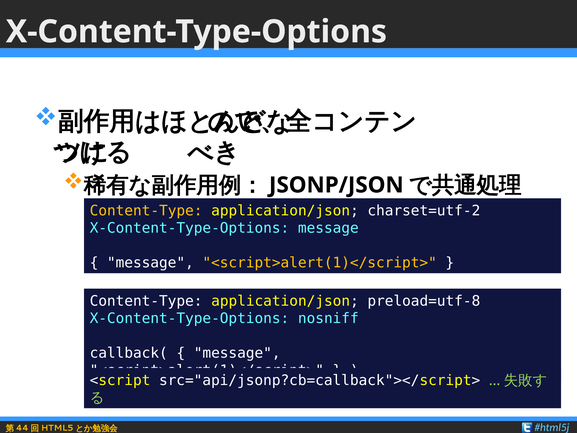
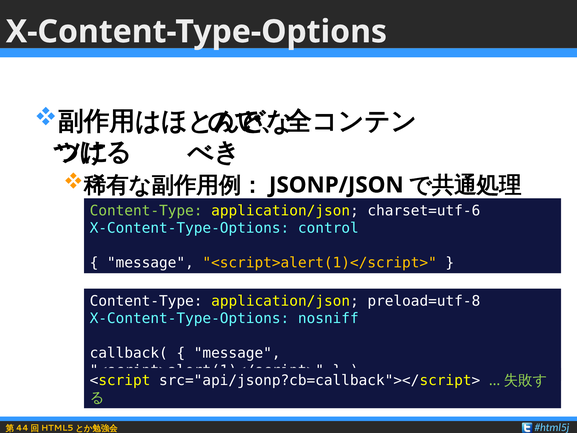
Content-Type at (146, 211) colour: yellow -> light green
charset=utf-2: charset=utf-2 -> charset=utf-6
X-Content-Type-Options message: message -> control
